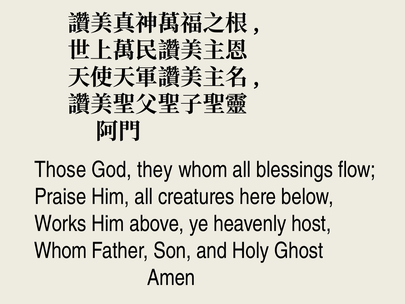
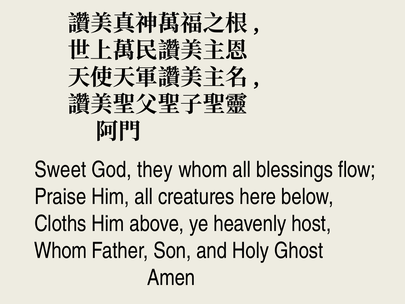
Those: Those -> Sweet
Works: Works -> Cloths
